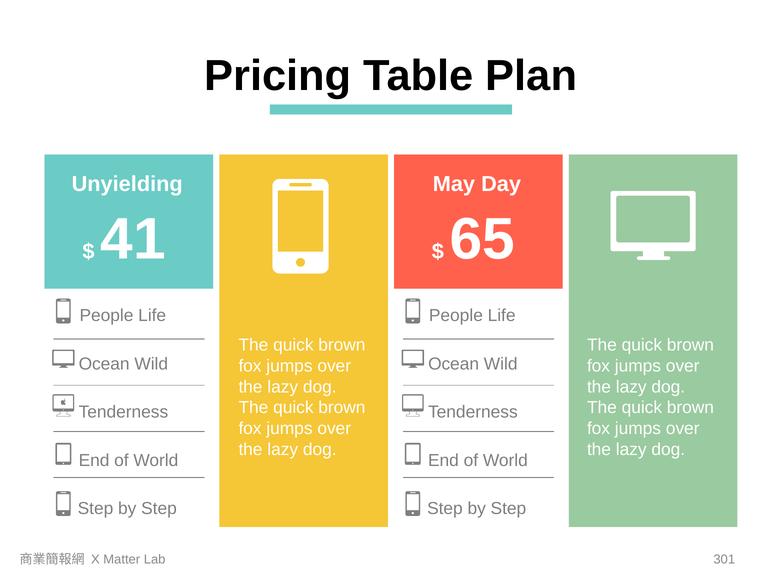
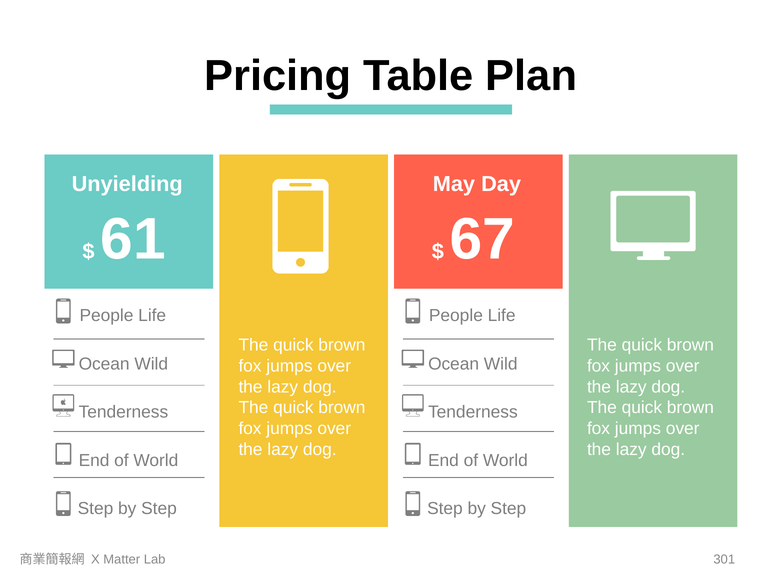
41: 41 -> 61
65: 65 -> 67
